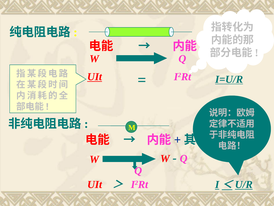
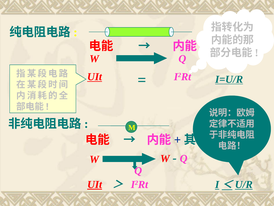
UIt at (95, 184) underline: none -> present
